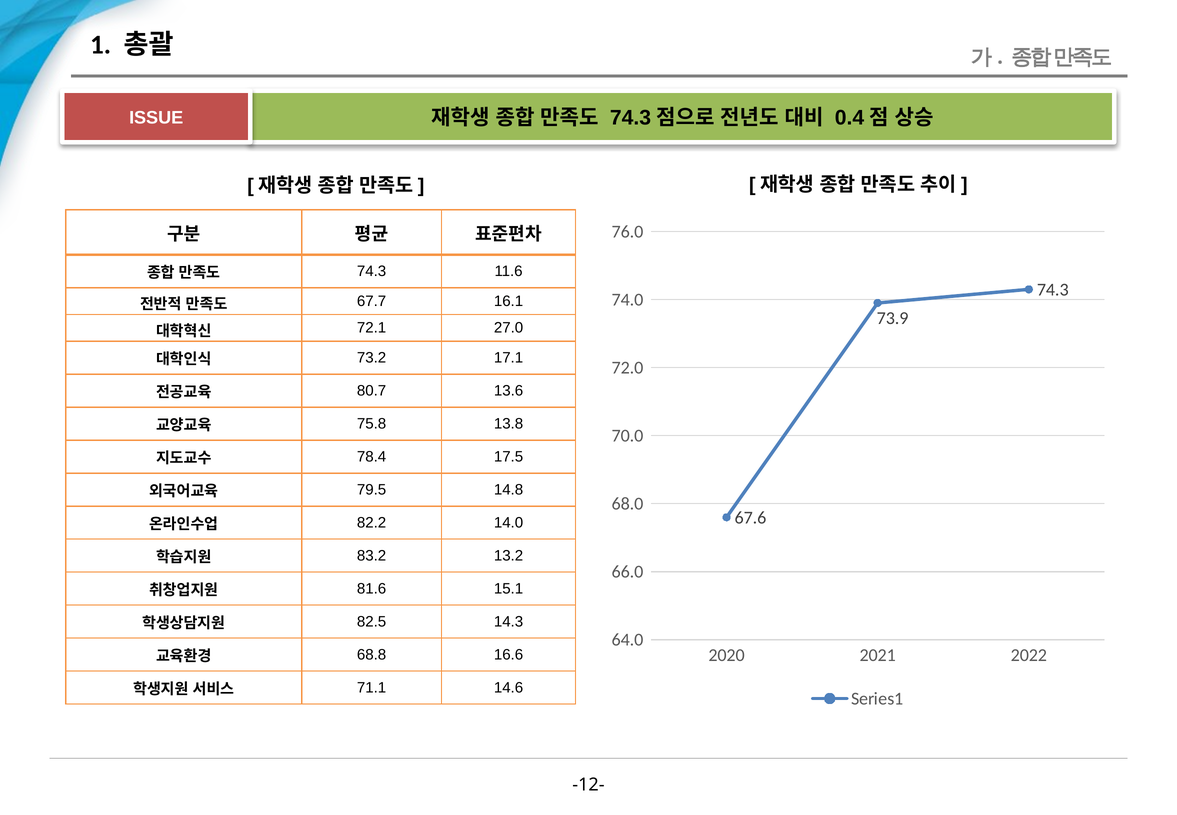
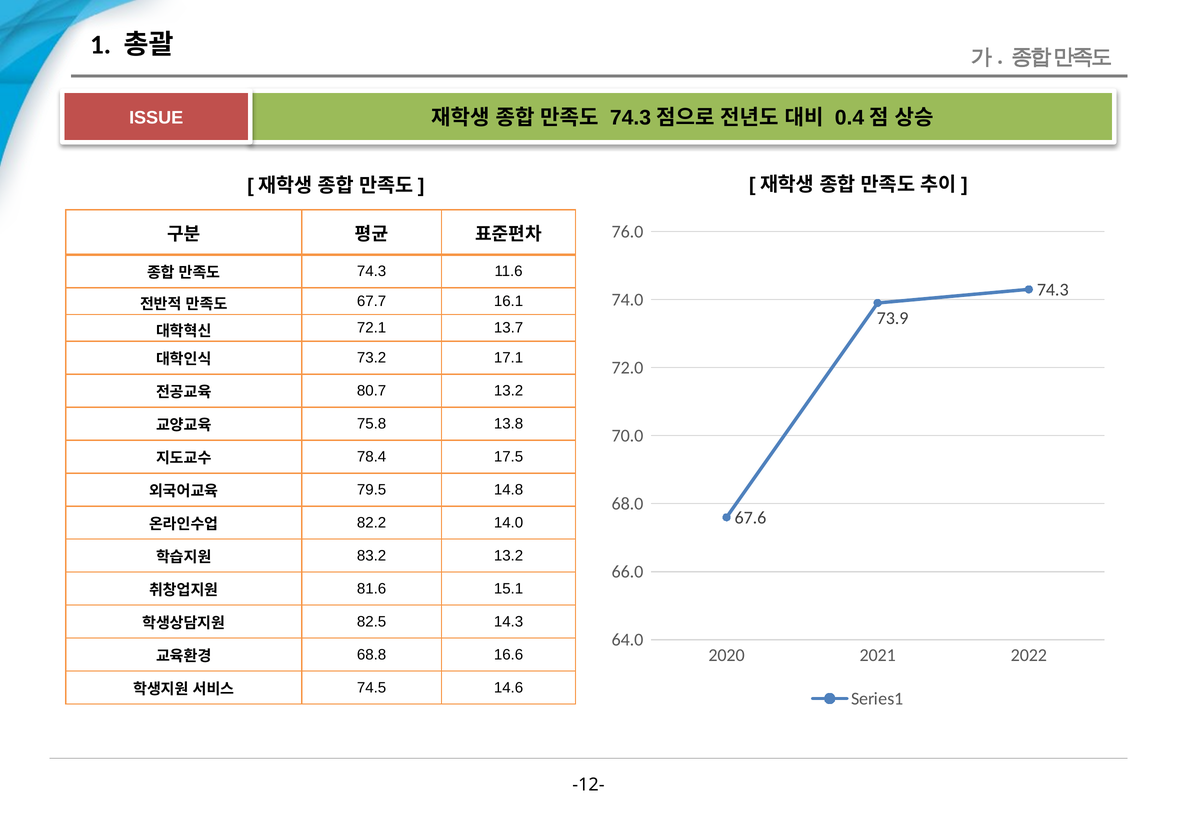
27.0: 27.0 -> 13.7
80.7 13.6: 13.6 -> 13.2
71.1: 71.1 -> 74.5
